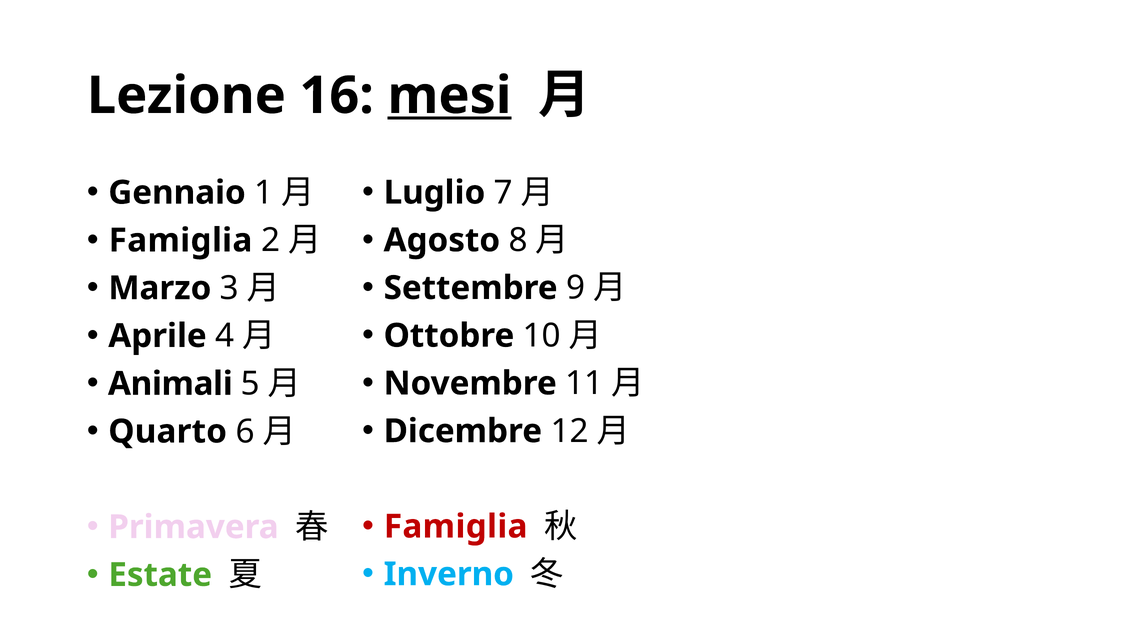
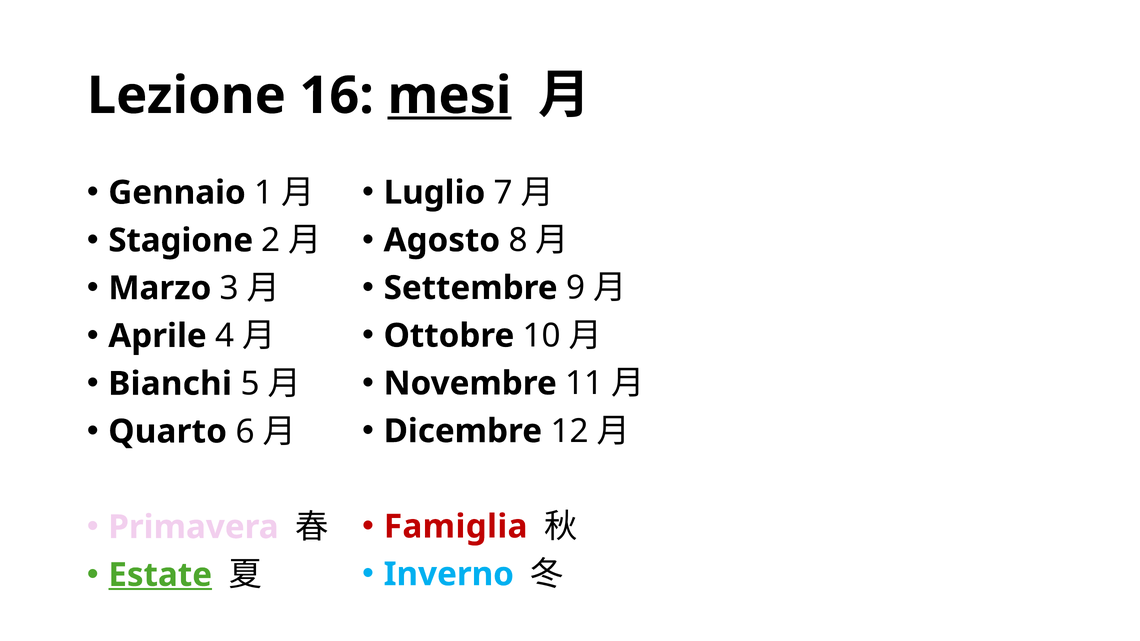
Famiglia at (180, 241): Famiglia -> Stagione
Animali: Animali -> Bianchi
Estate underline: none -> present
